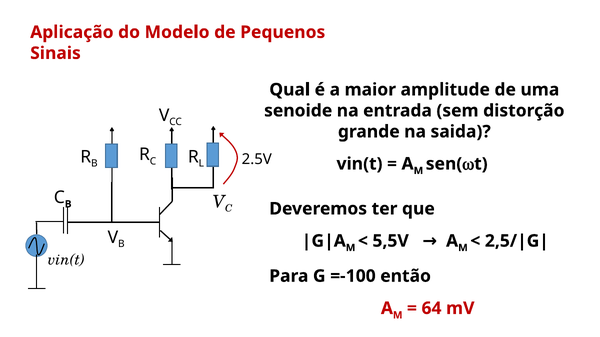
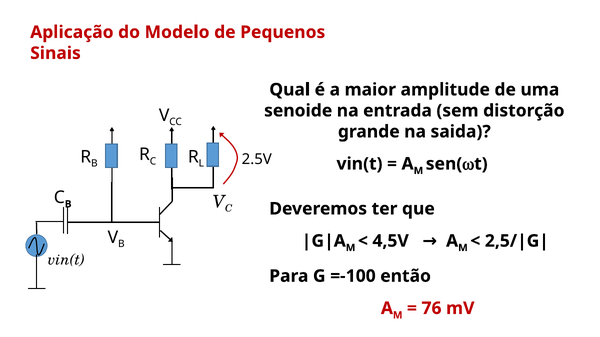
5,5V: 5,5V -> 4,5V
64: 64 -> 76
